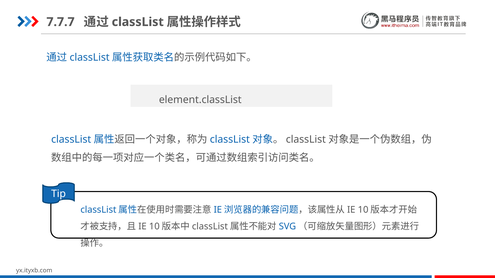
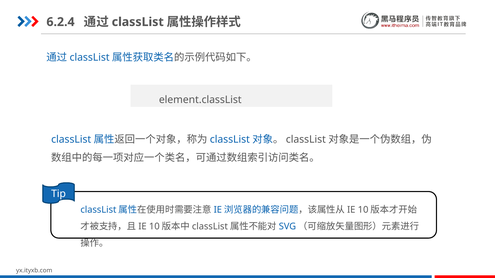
7.7.7: 7.7.7 -> 6.2.4
